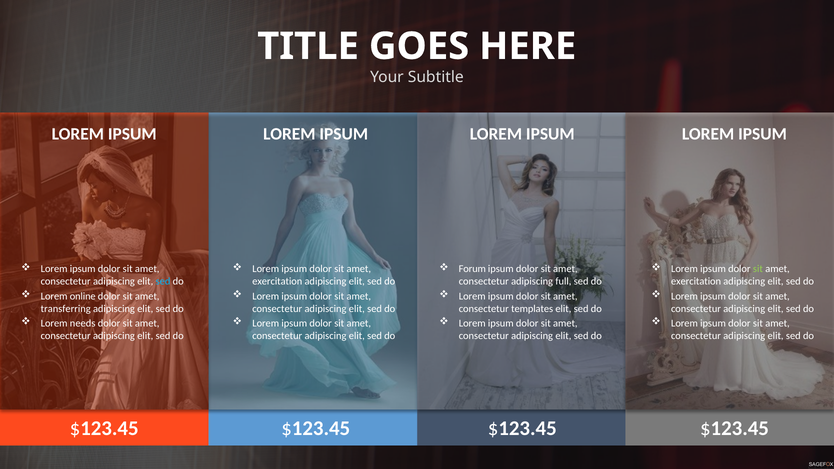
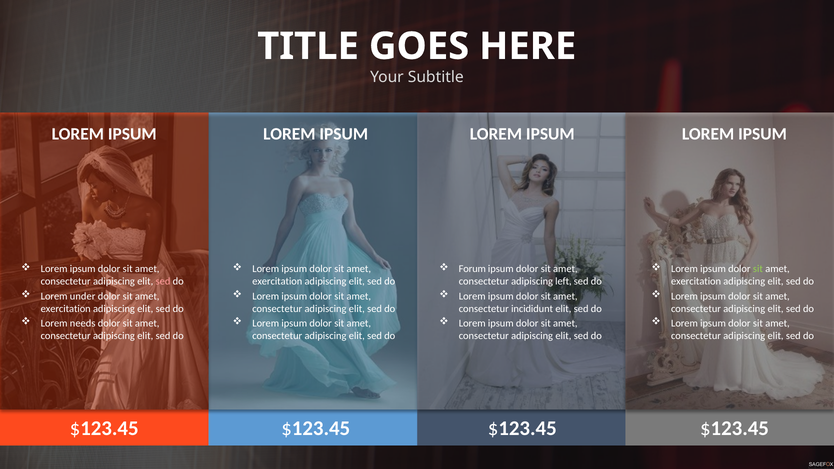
sed at (163, 282) colour: light blue -> pink
full: full -> left
online: online -> under
transferring at (66, 309): transferring -> exercitation
templates: templates -> incididunt
